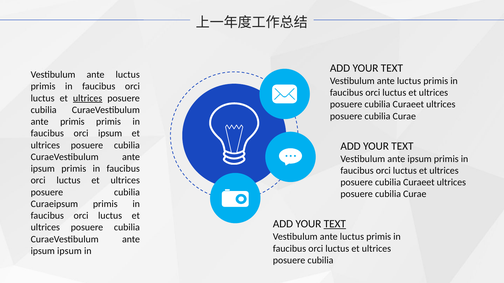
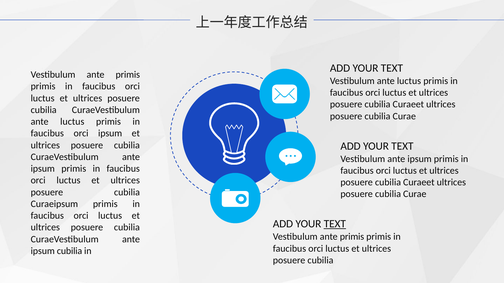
luctus at (128, 75): luctus -> primis
ultrices at (88, 98) underline: present -> none
primis at (72, 122): primis -> luctus
luctus at (352, 237): luctus -> primis
ipsum ipsum: ipsum -> cubilia
